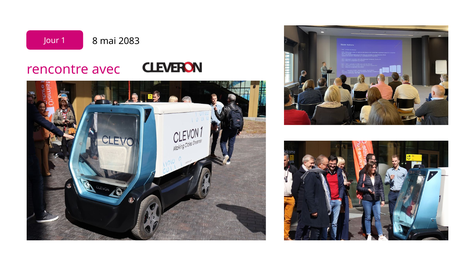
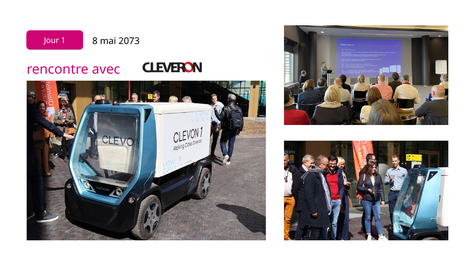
2083: 2083 -> 2073
